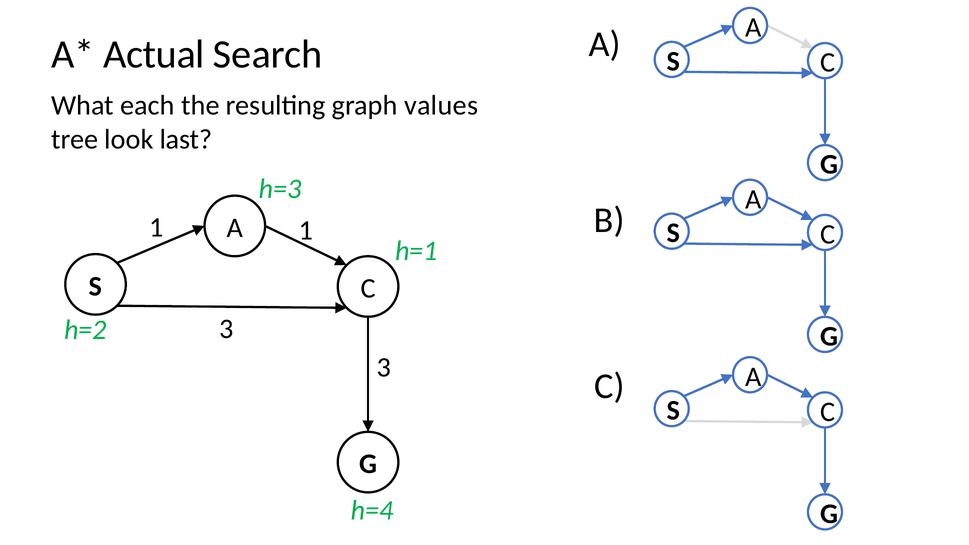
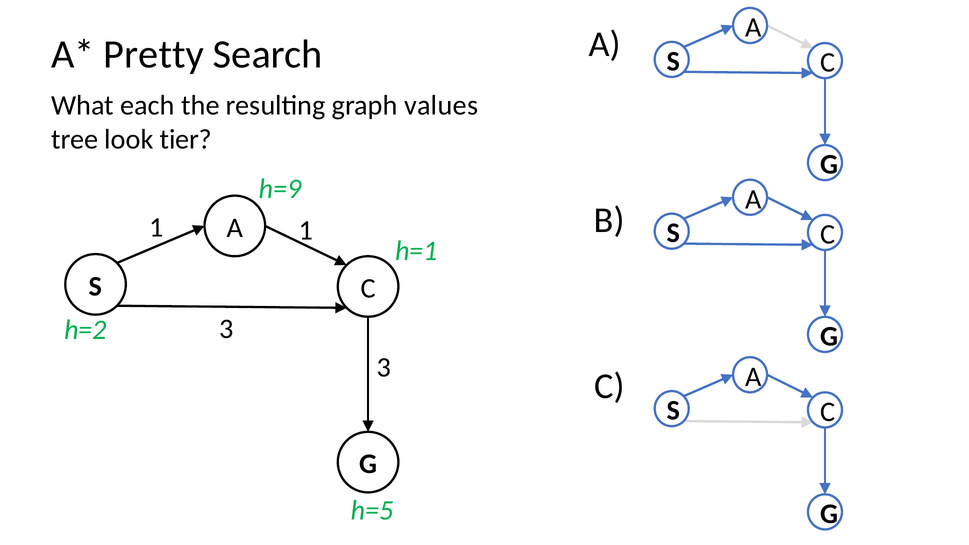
Actual: Actual -> Pretty
last: last -> tier
h=3: h=3 -> h=9
h=4: h=4 -> h=5
